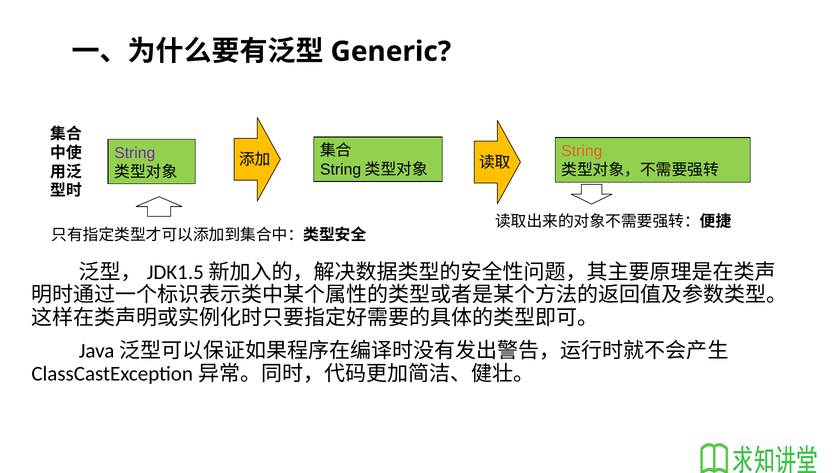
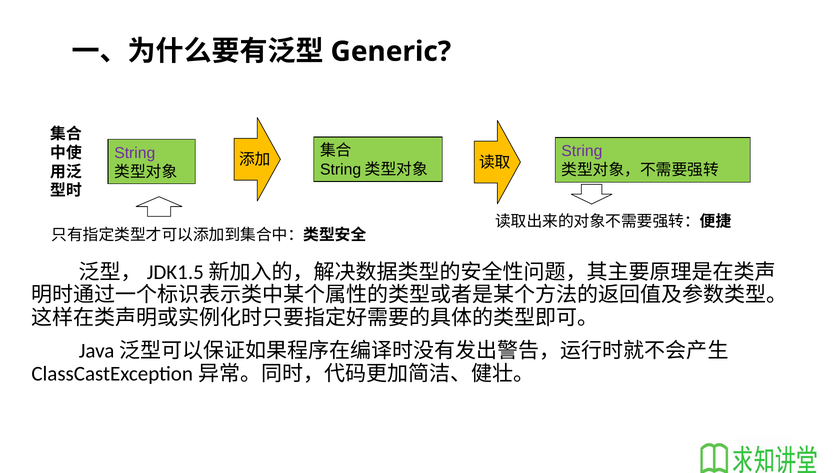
String at (582, 151) colour: orange -> purple
